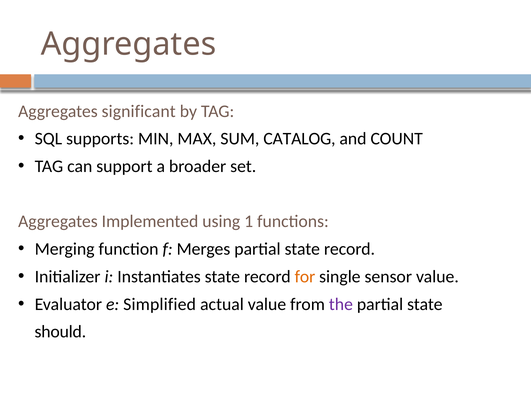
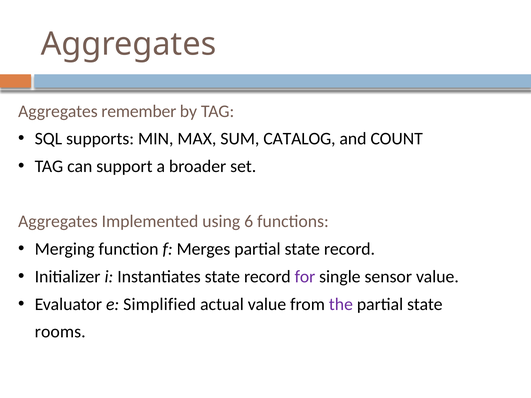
significant: significant -> remember
1: 1 -> 6
for colour: orange -> purple
should: should -> rooms
